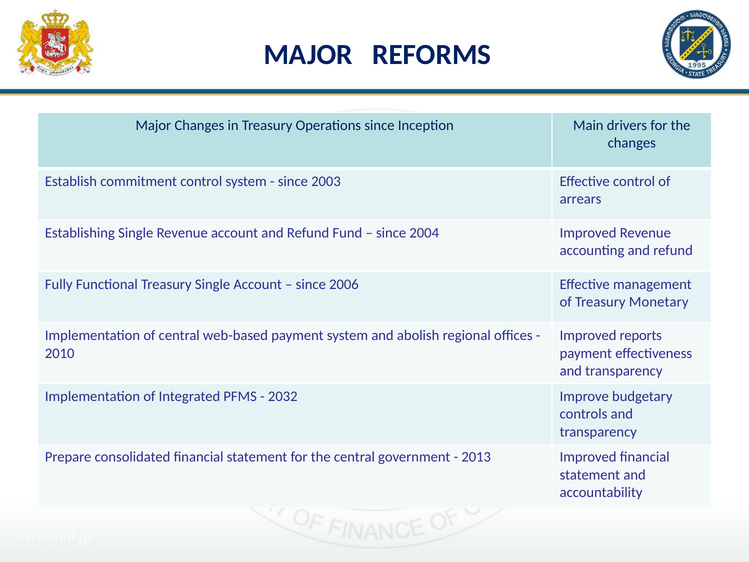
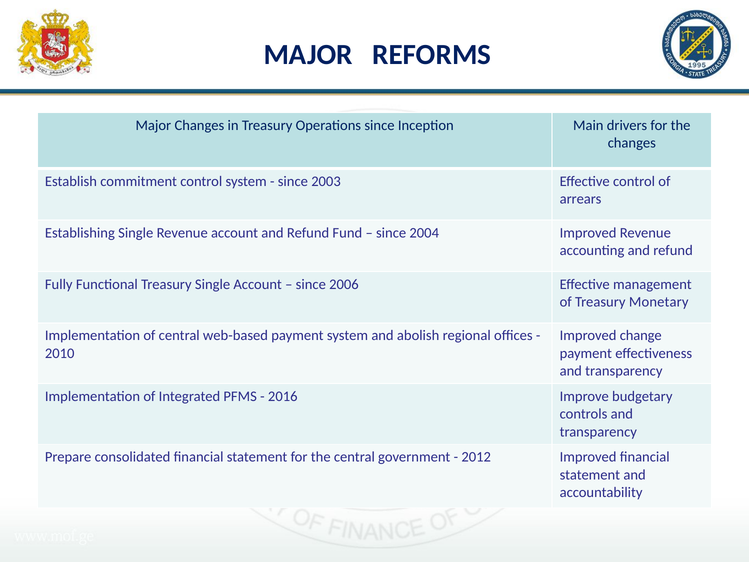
reports: reports -> change
2032: 2032 -> 2016
2013: 2013 -> 2012
